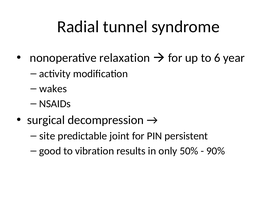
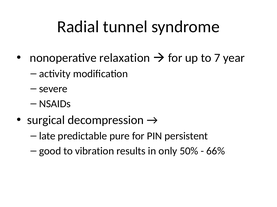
6: 6 -> 7
wakes: wakes -> severe
site: site -> late
joint: joint -> pure
90%: 90% -> 66%
